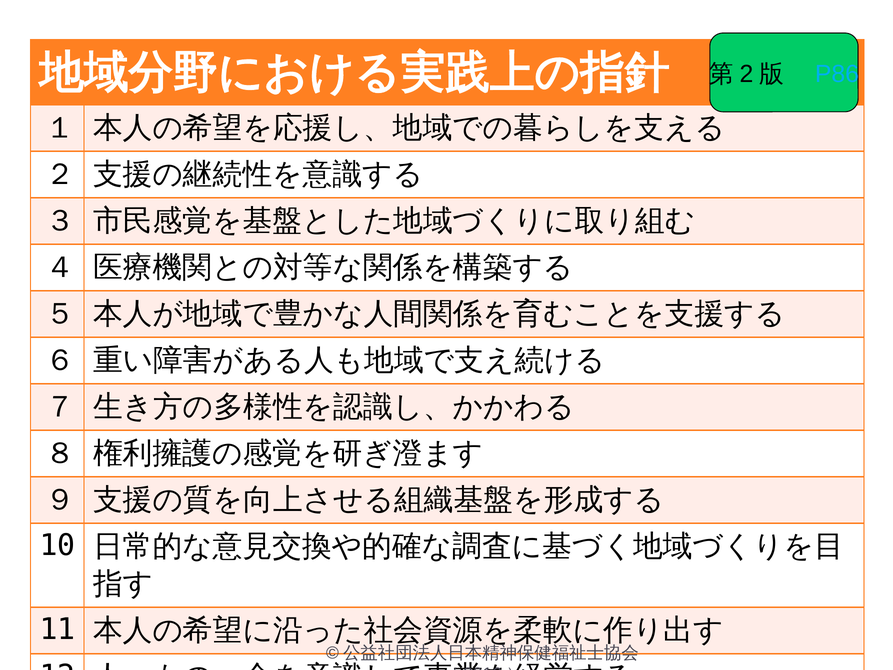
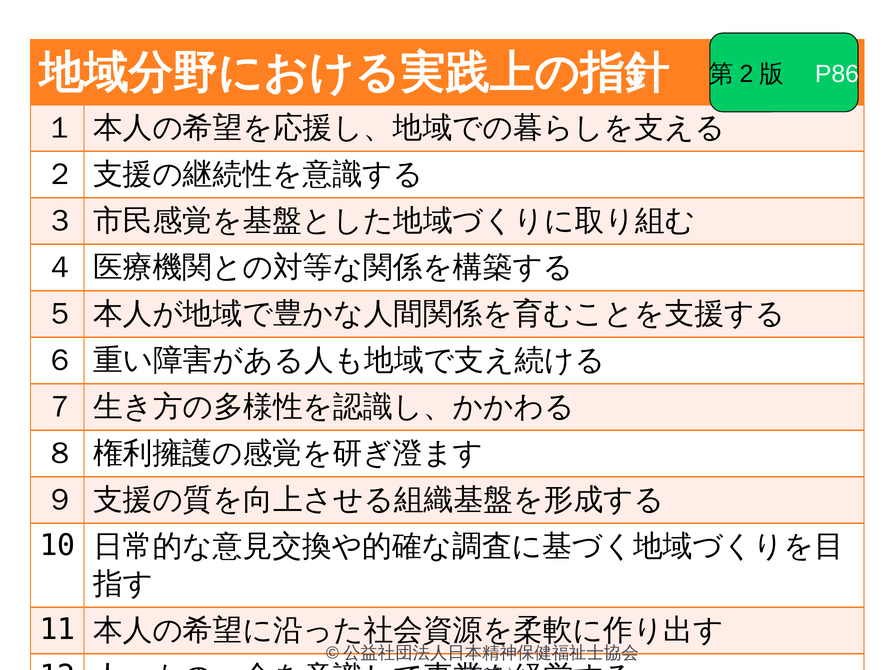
P86 colour: light blue -> white
